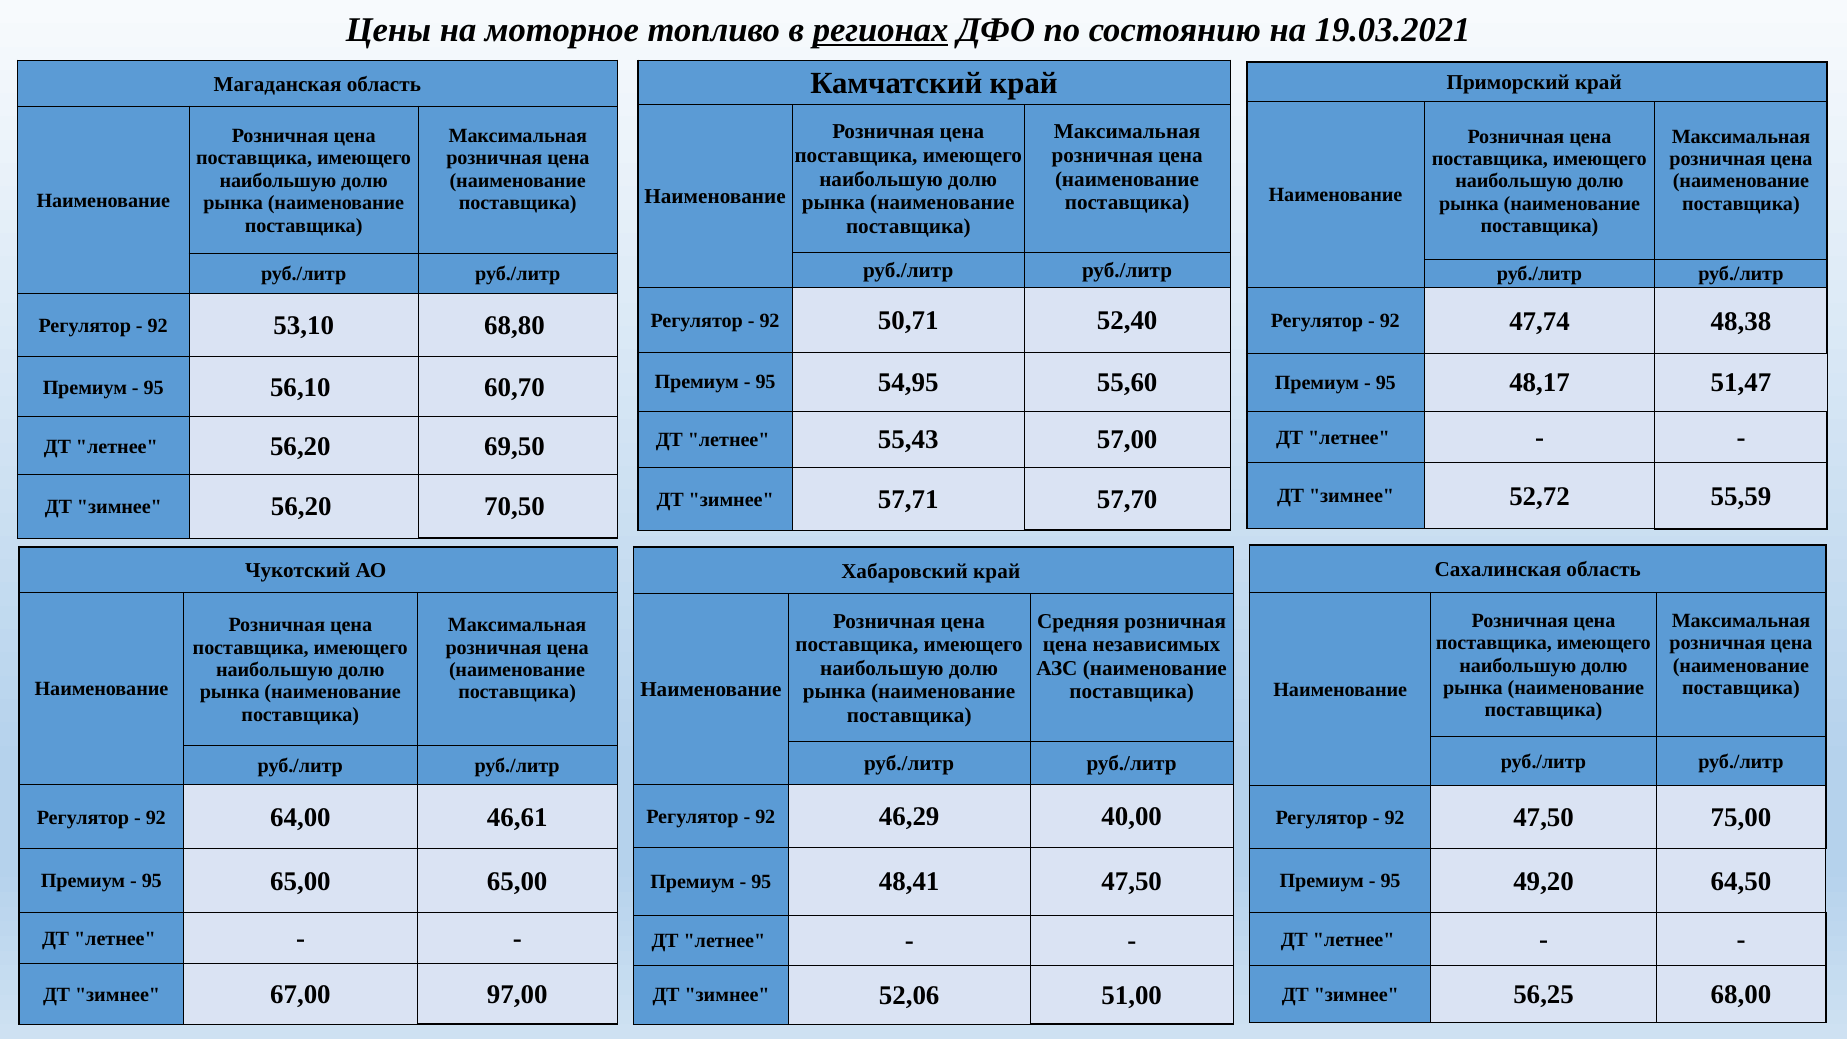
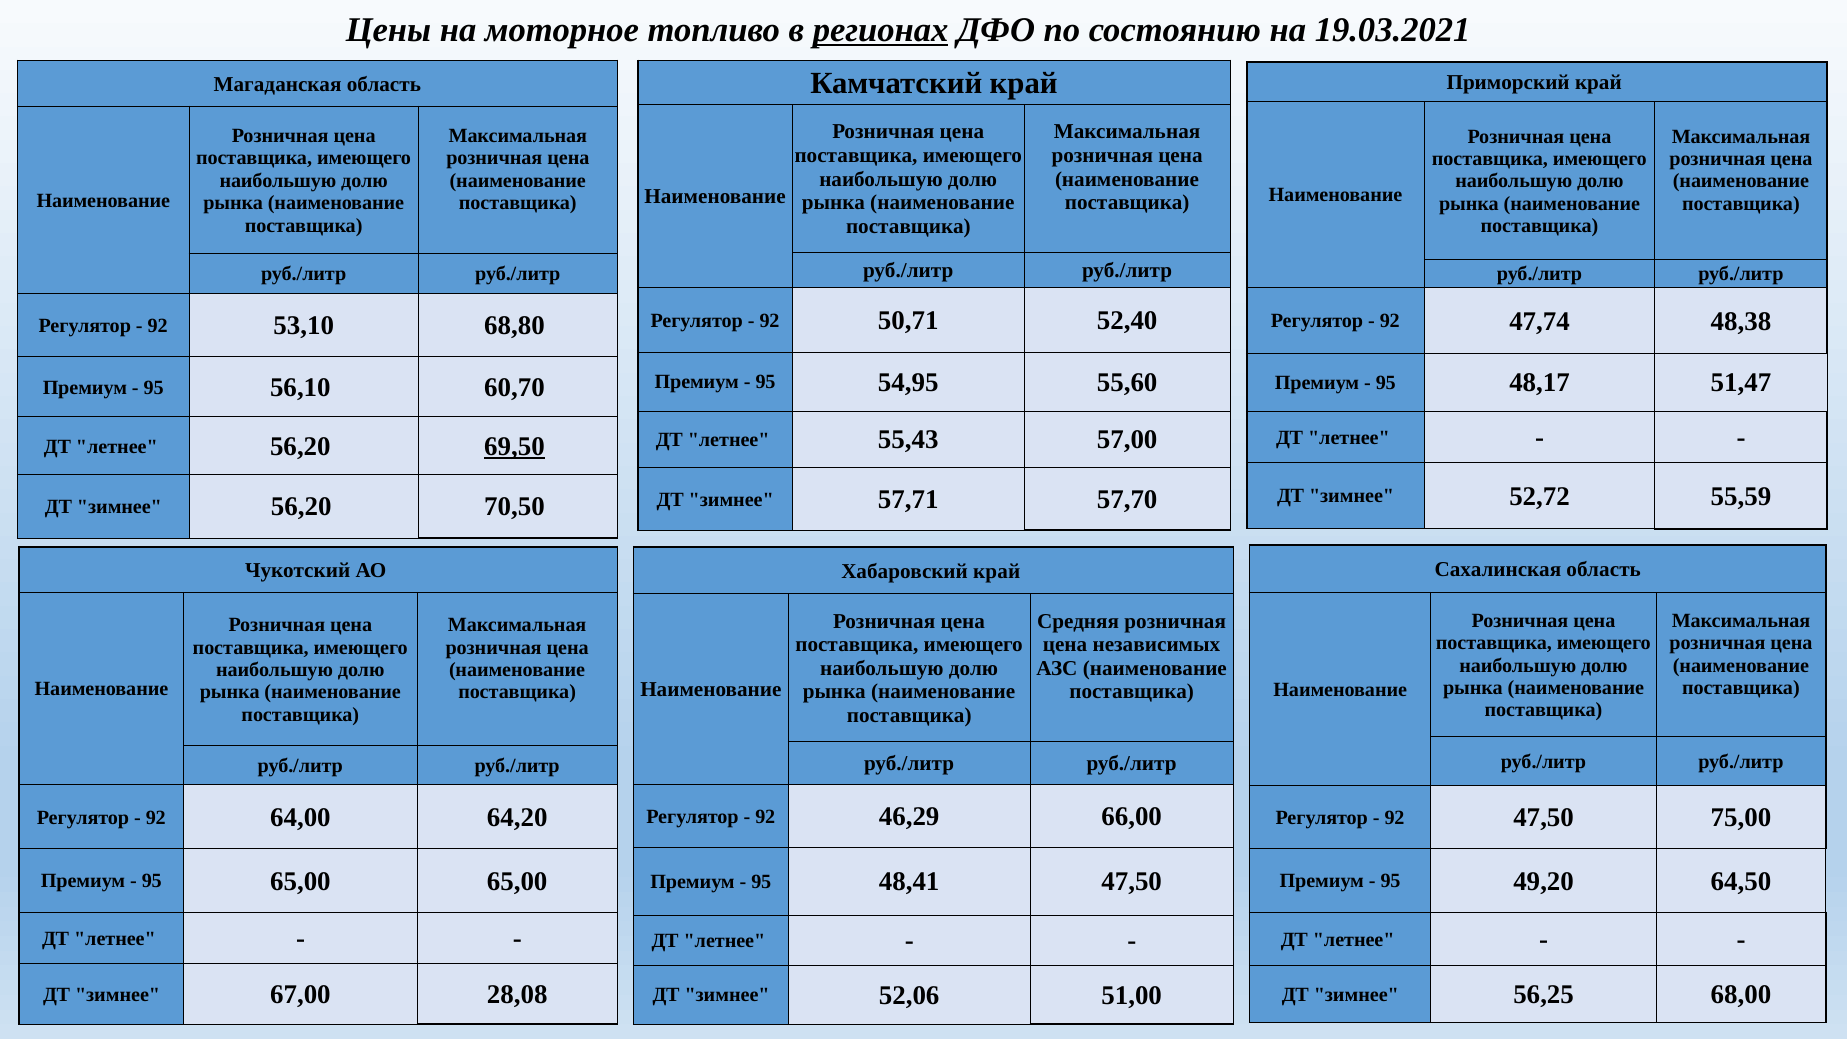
69,50 underline: none -> present
40,00: 40,00 -> 66,00
46,61: 46,61 -> 64,20
97,00: 97,00 -> 28,08
